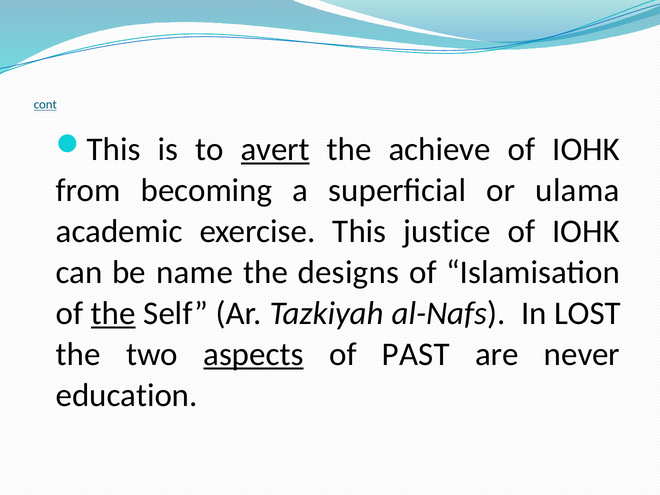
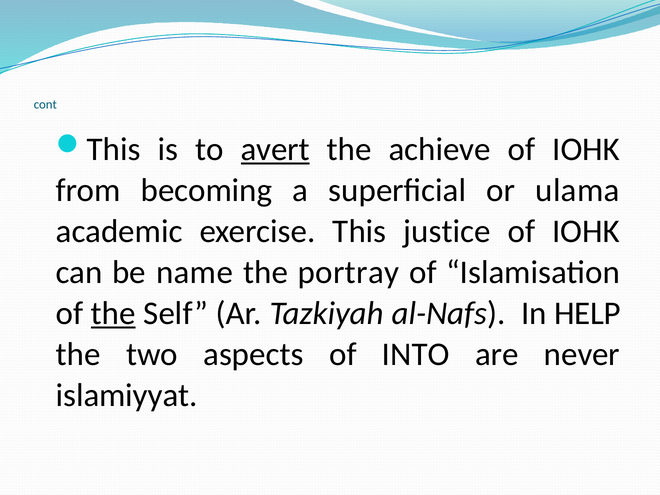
cont underline: present -> none
designs: designs -> portray
LOST: LOST -> HELP
aspects underline: present -> none
PAST: PAST -> INTO
education: education -> islamiyyat
